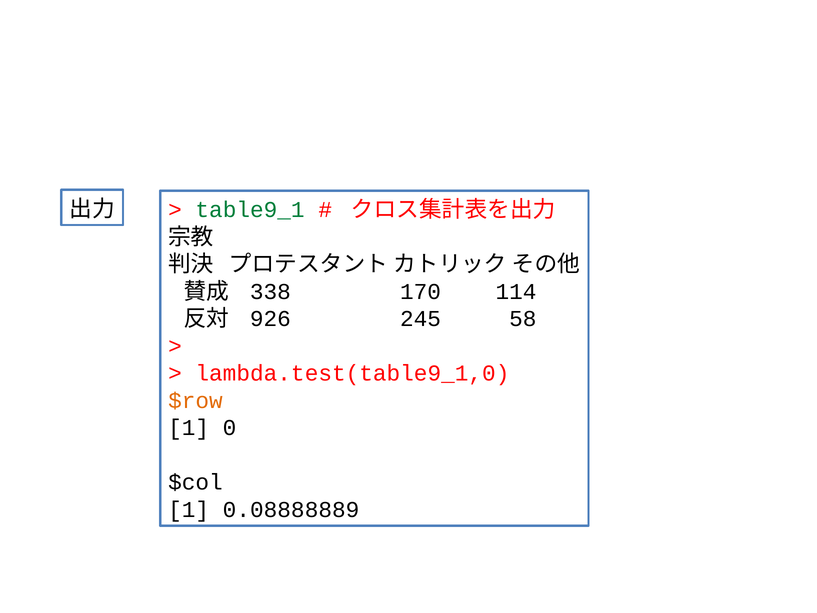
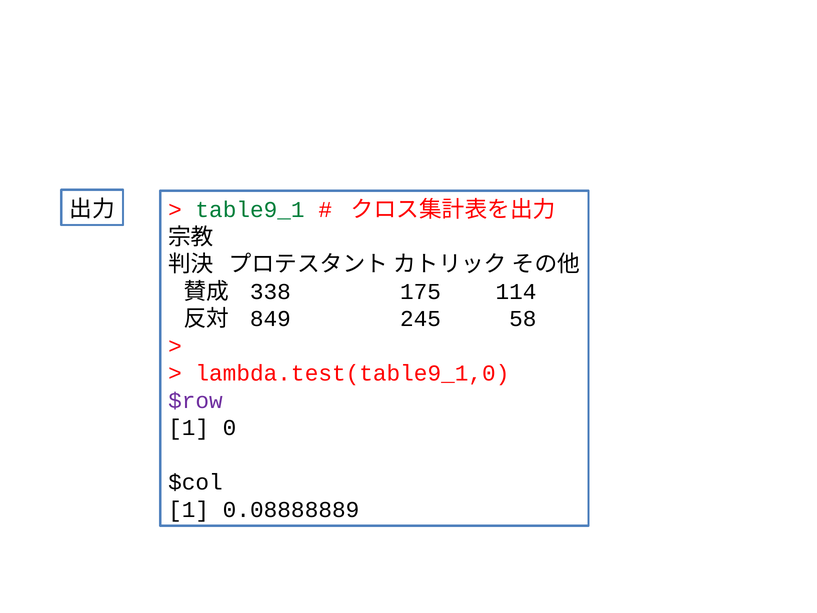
170: 170 -> 175
926: 926 -> 849
$row colour: orange -> purple
